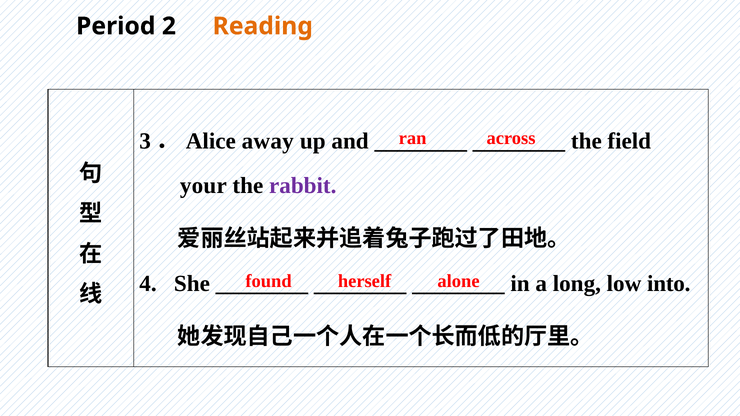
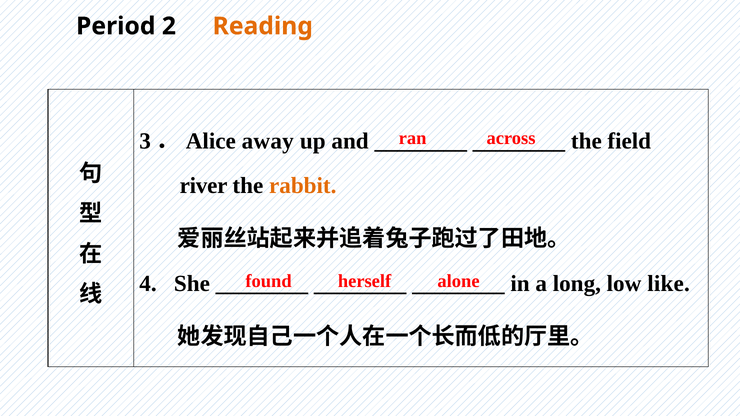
your: your -> river
rabbit colour: purple -> orange
into: into -> like
